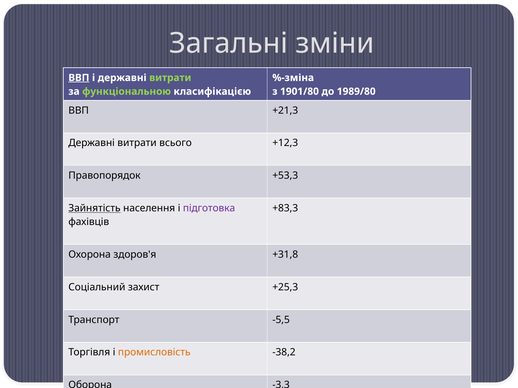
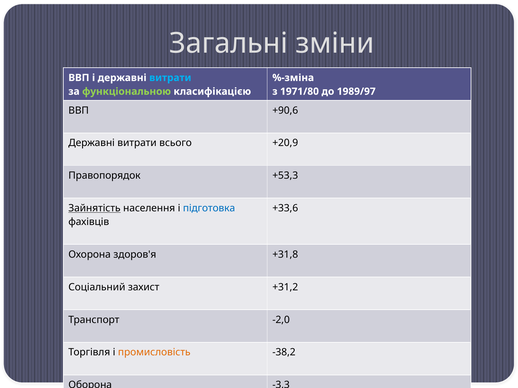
ВВП at (79, 78) underline: present -> none
витрати at (170, 78) colour: light green -> light blue
1901/80: 1901/80 -> 1971/80
1989/80: 1989/80 -> 1989/97
+21,3: +21,3 -> +90,6
+12,3: +12,3 -> +20,9
підготовка colour: purple -> blue
+83,3: +83,3 -> +33,6
+25,3: +25,3 -> +31,2
-5,5: -5,5 -> -2,0
